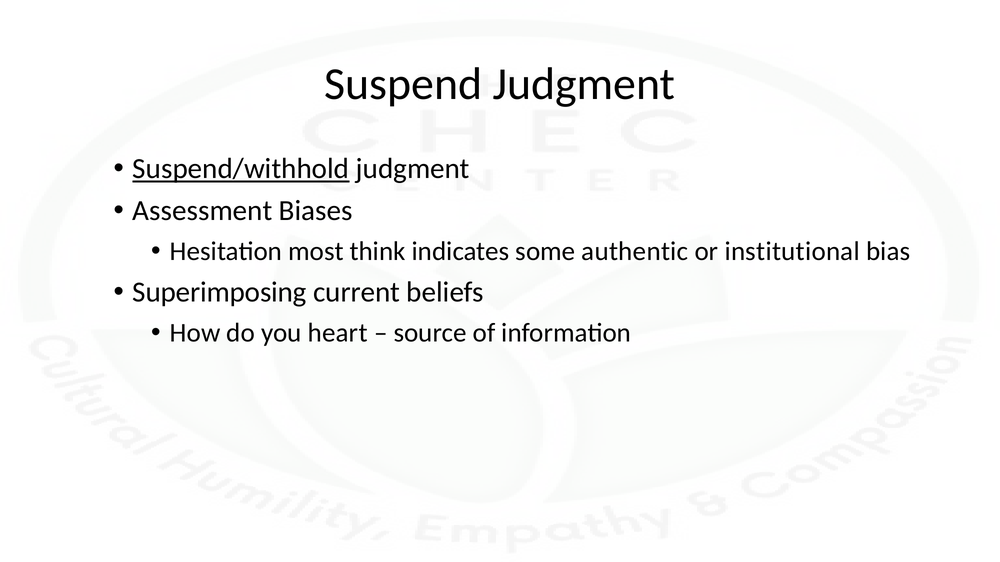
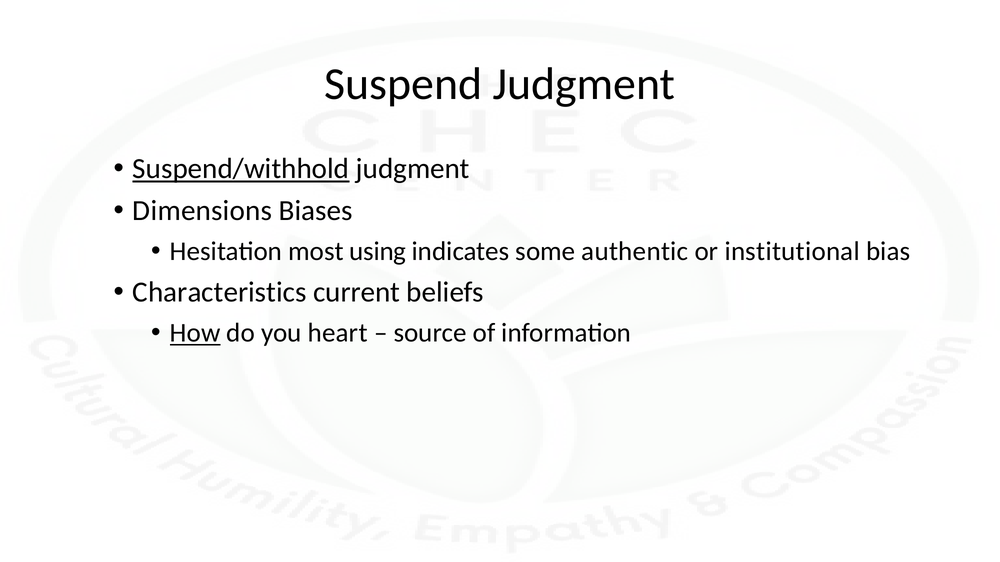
Assessment: Assessment -> Dimensions
think: think -> using
Superimposing: Superimposing -> Characteristics
How underline: none -> present
